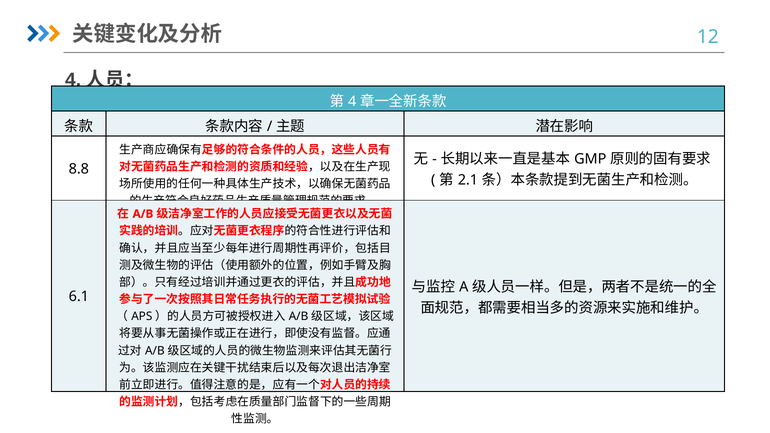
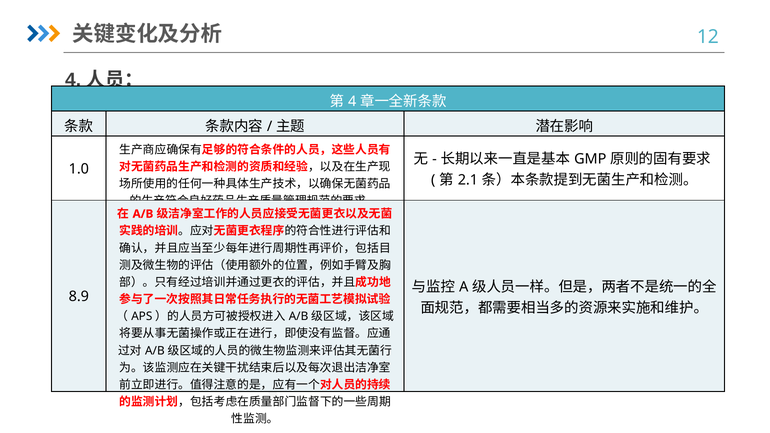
8.8: 8.8 -> 1.0
6.1: 6.1 -> 8.9
